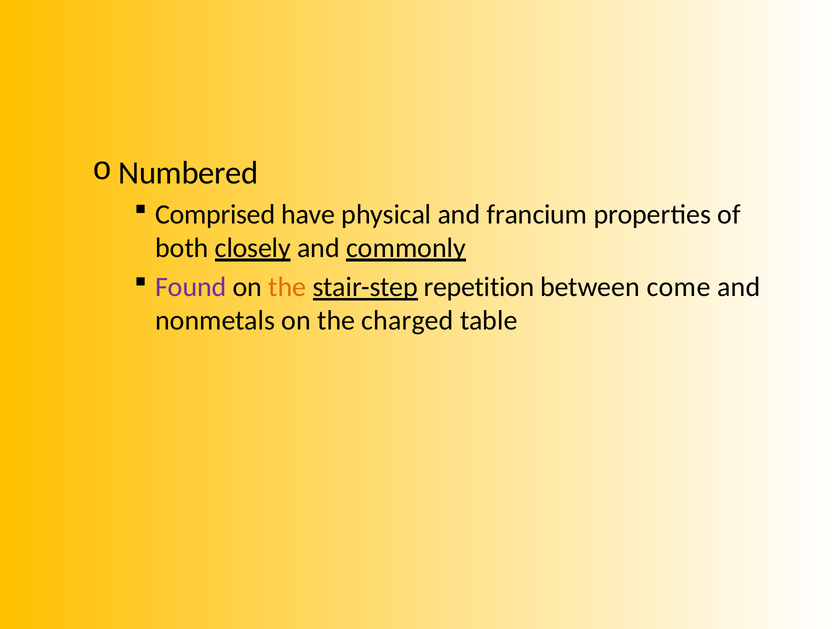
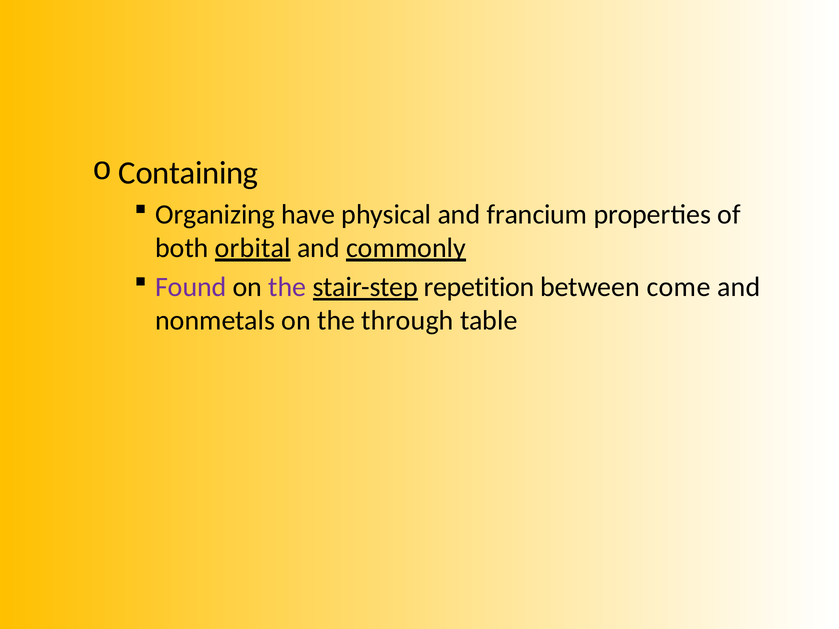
Numbered: Numbered -> Containing
Comprised: Comprised -> Organizing
closely: closely -> orbital
the at (287, 287) colour: orange -> purple
charged: charged -> through
